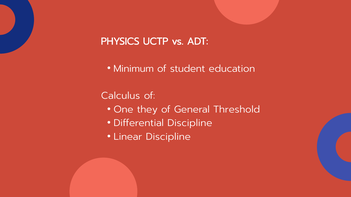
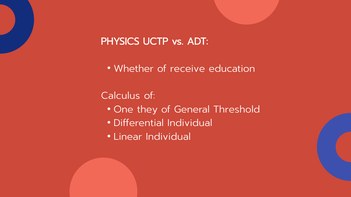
Minimum: Minimum -> Whether
student: student -> receive
Differential Discipline: Discipline -> Individual
Linear Discipline: Discipline -> Individual
